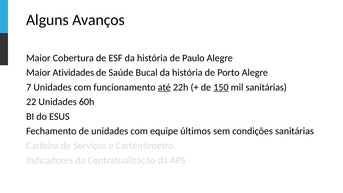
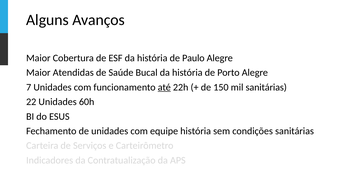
Atividades: Atividades -> Atendidas
150 underline: present -> none
equipe últimos: últimos -> história
